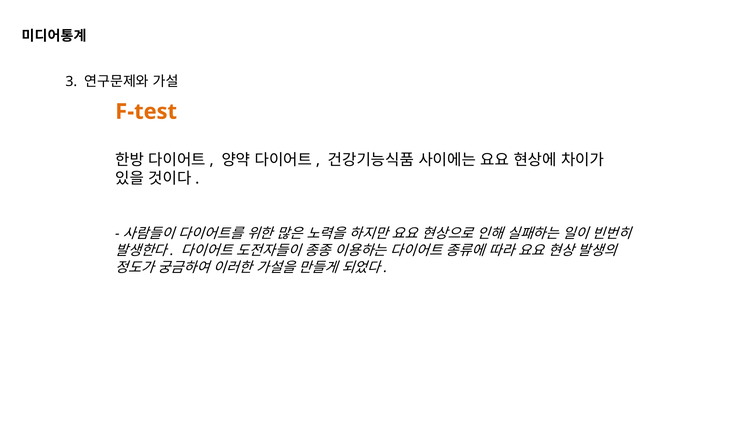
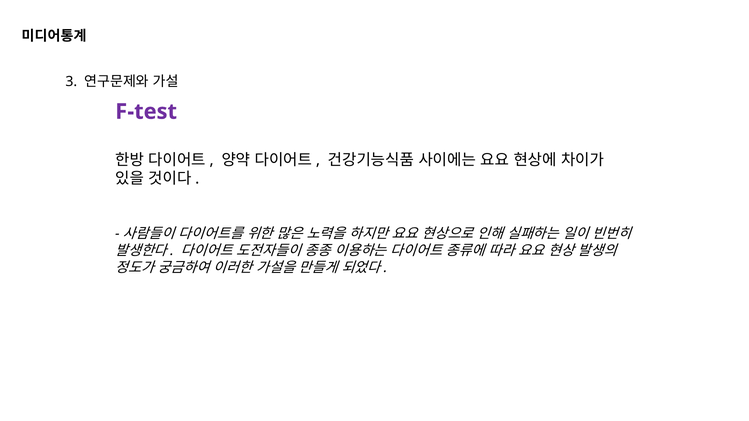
F-test colour: orange -> purple
